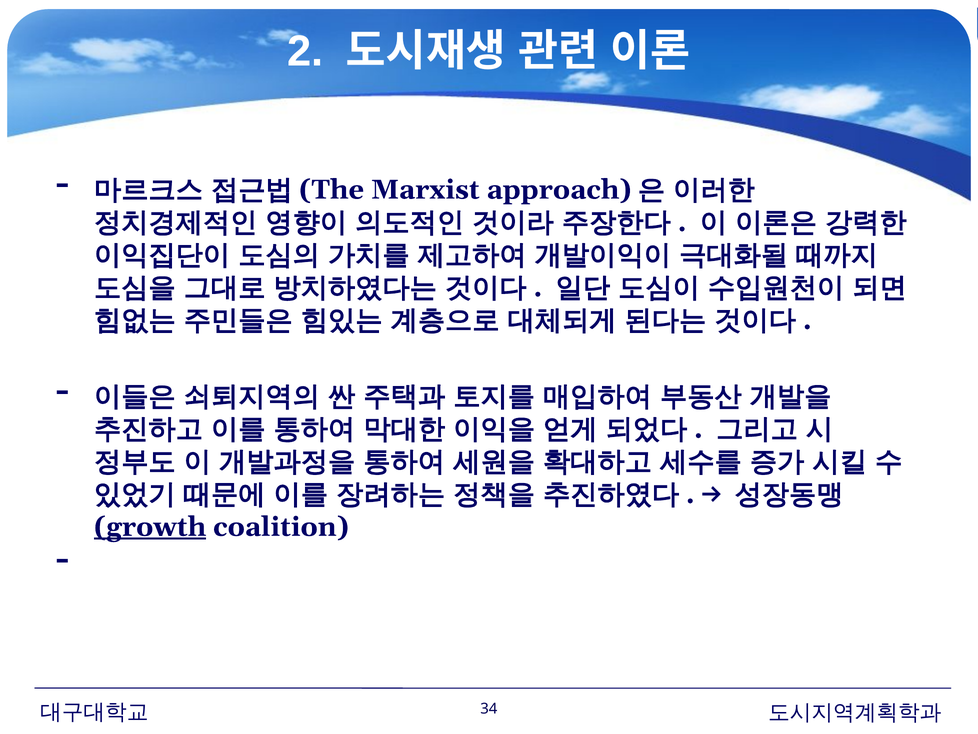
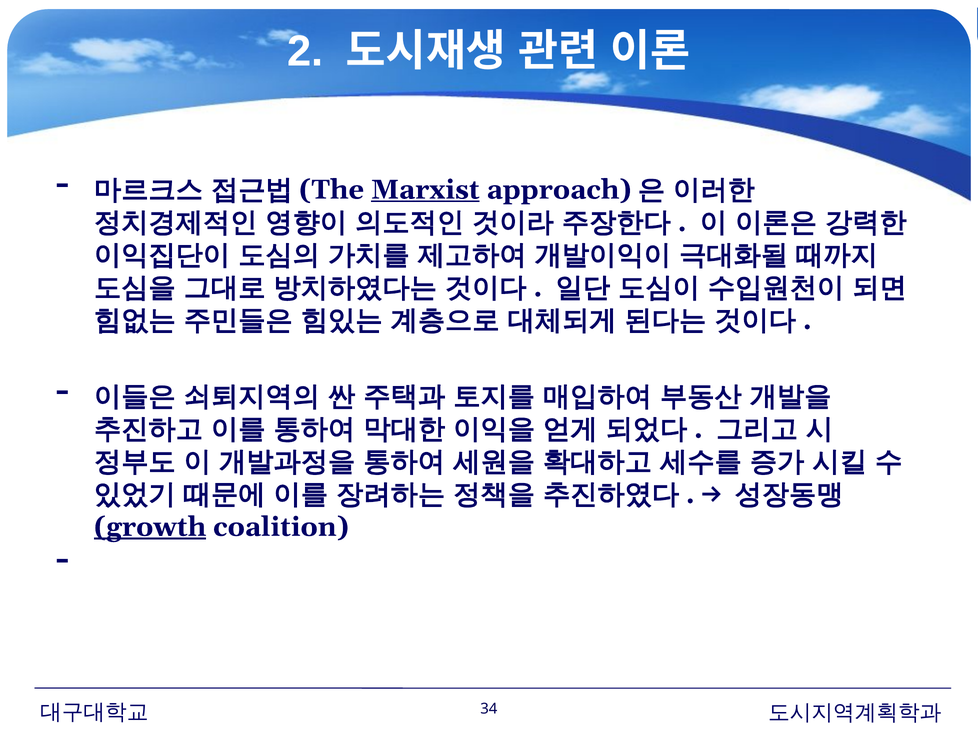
Marxist underline: none -> present
